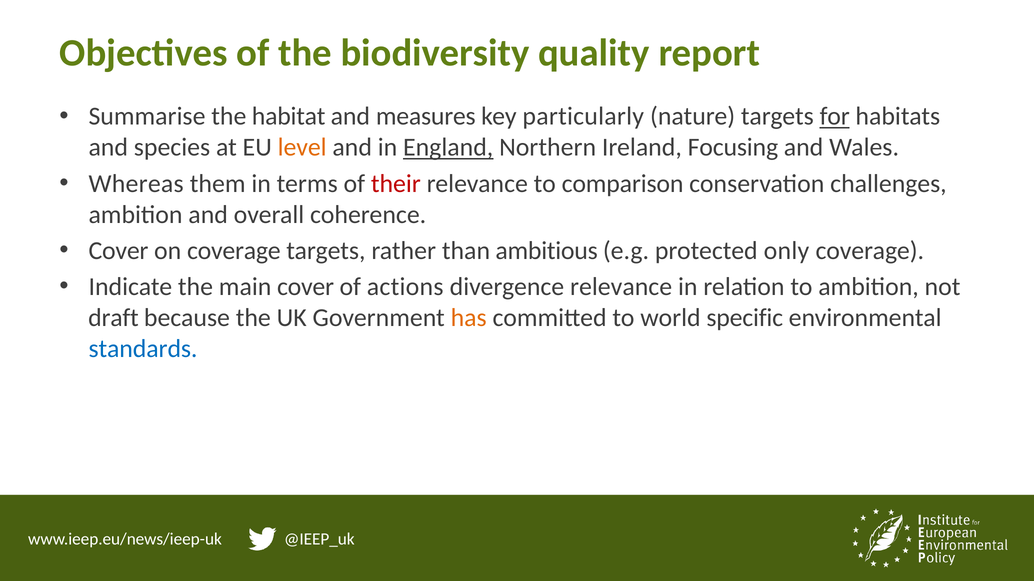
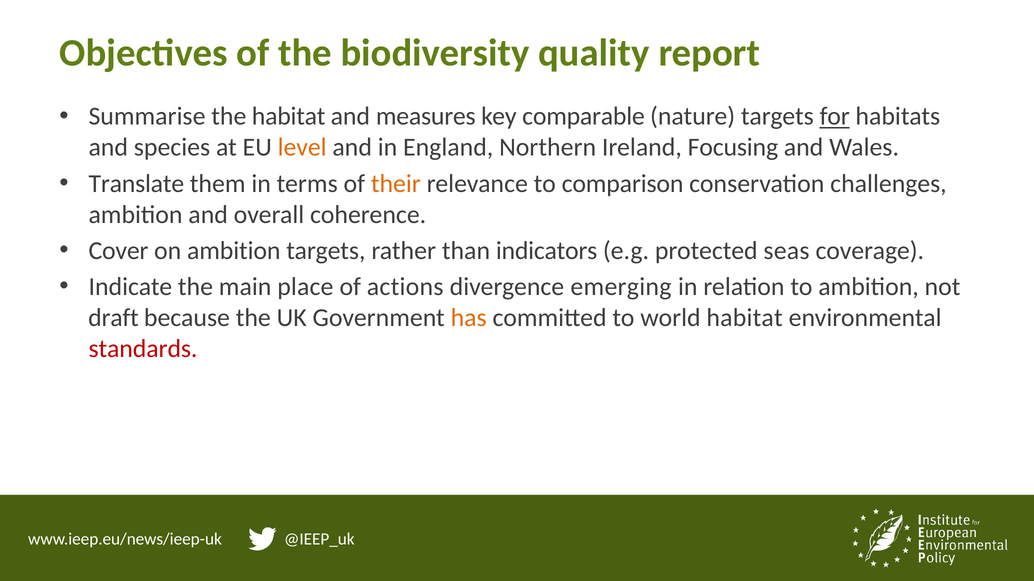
particularly: particularly -> comparable
England underline: present -> none
Whereas: Whereas -> Translate
their colour: red -> orange
on coverage: coverage -> ambition
ambitious: ambitious -> indicators
only: only -> seas
main cover: cover -> place
divergence relevance: relevance -> emerging
world specific: specific -> habitat
standards colour: blue -> red
